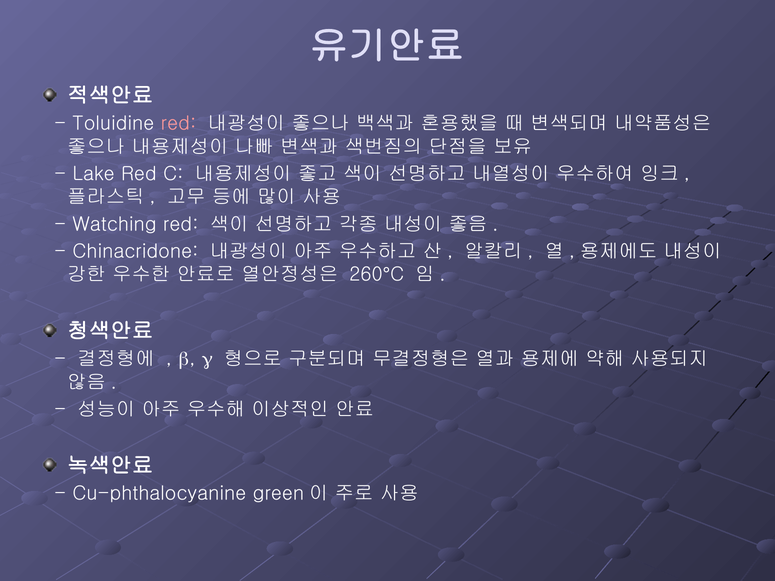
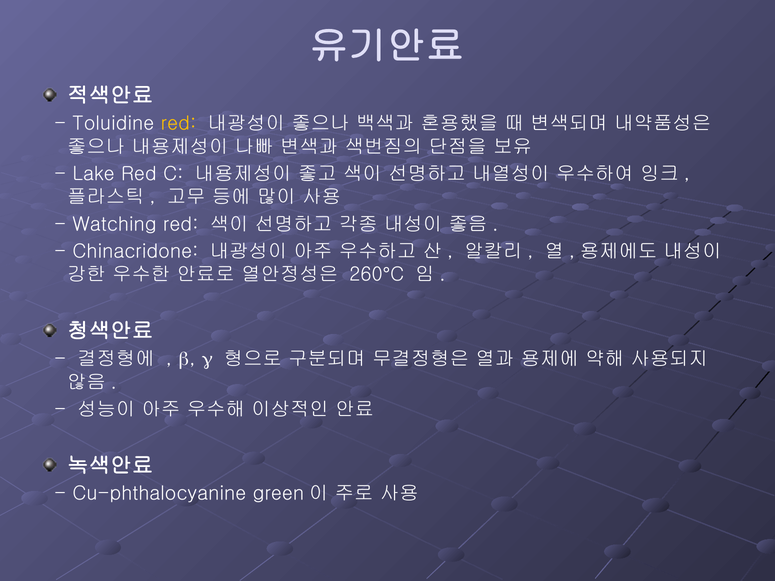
red at (179, 124) colour: pink -> yellow
